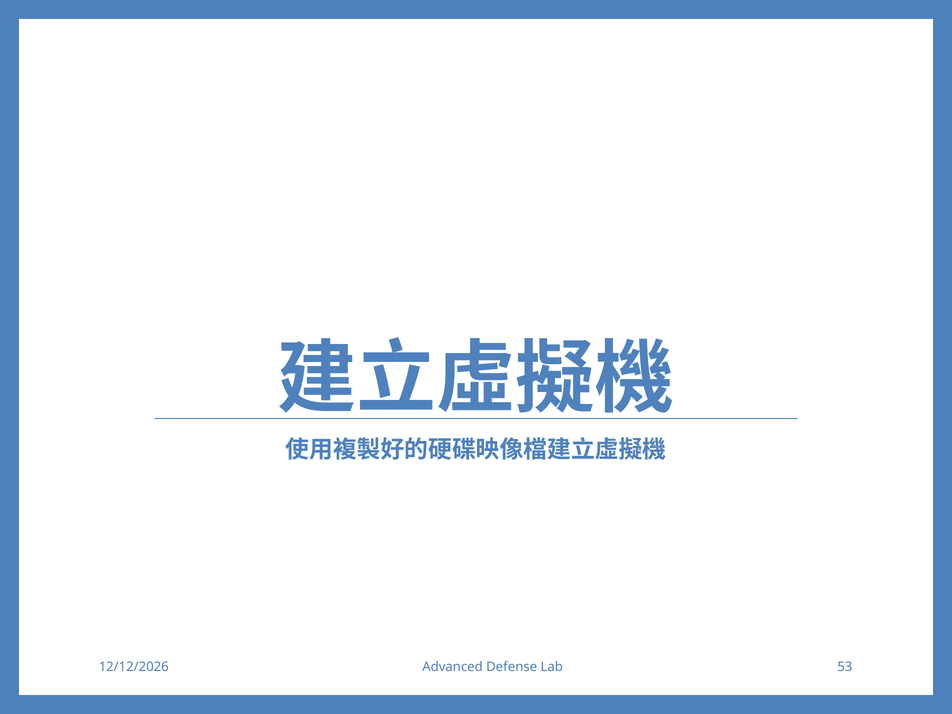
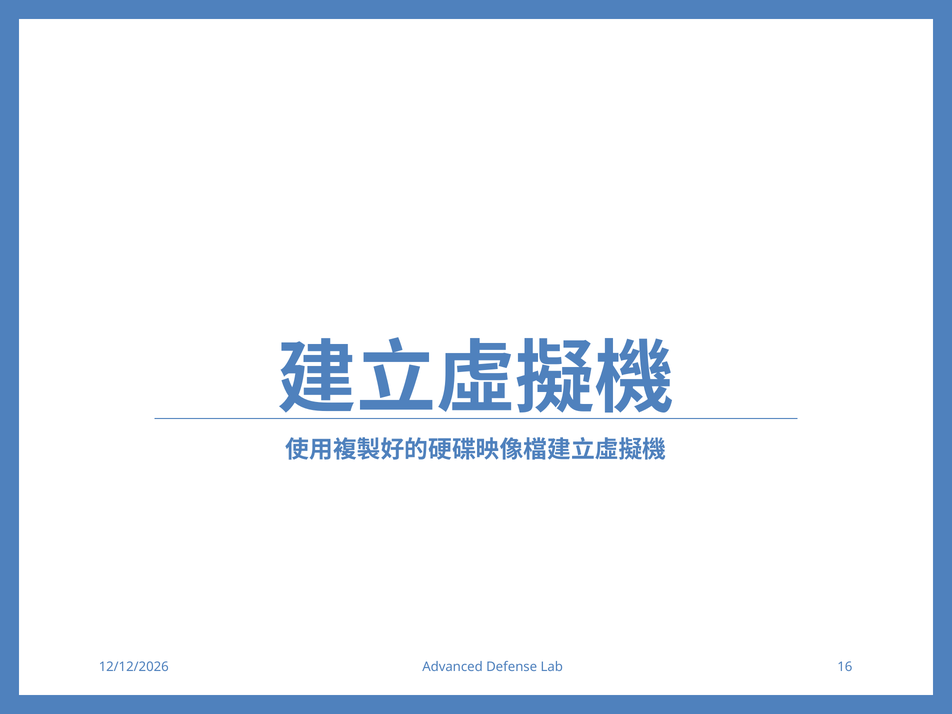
53: 53 -> 16
